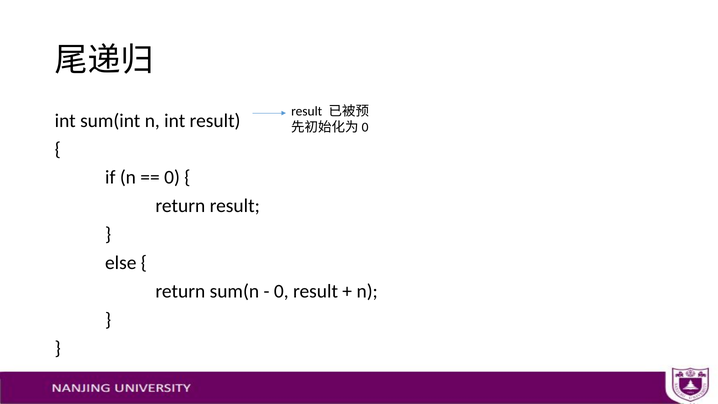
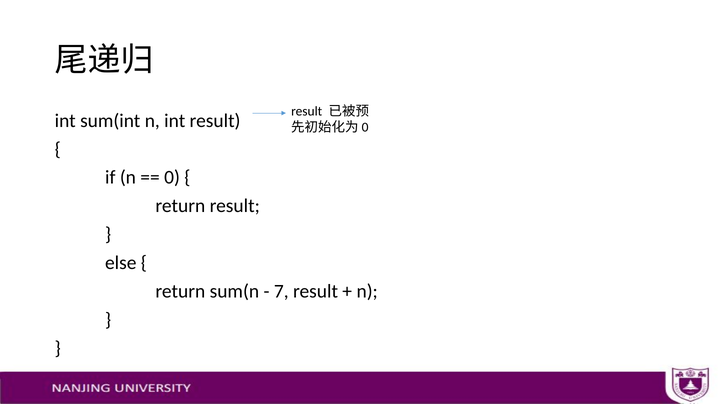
0 at (281, 291): 0 -> 7
